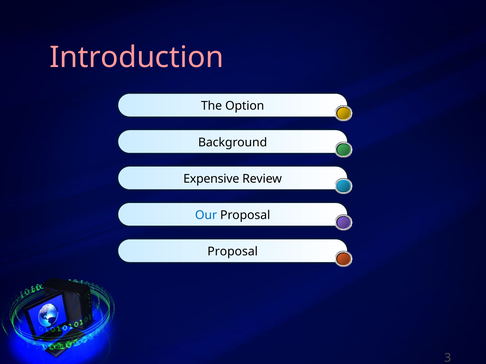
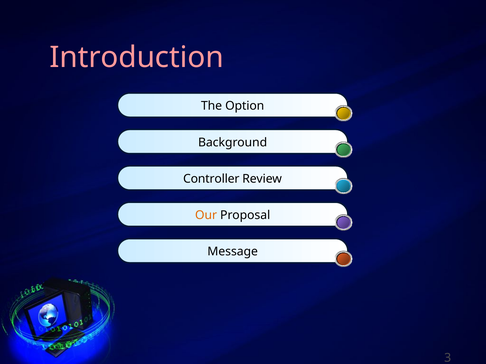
Expensive: Expensive -> Controller
Our colour: blue -> orange
Proposal at (233, 252): Proposal -> Message
